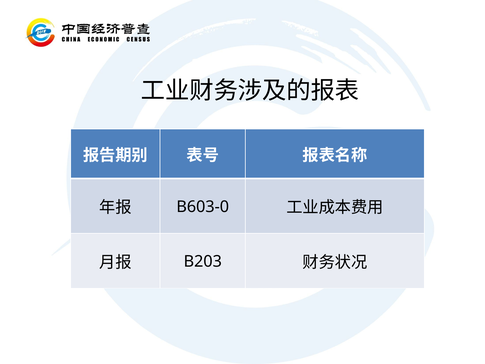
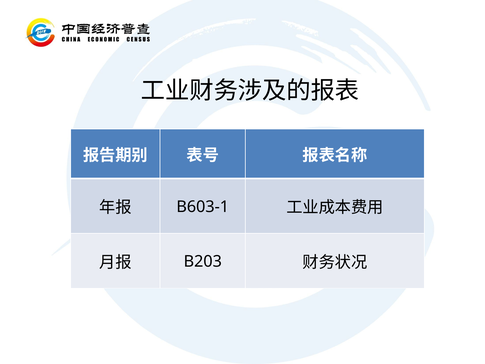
B603-0: B603-0 -> B603-1
